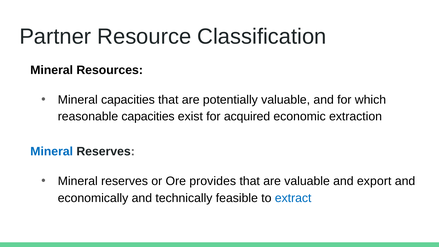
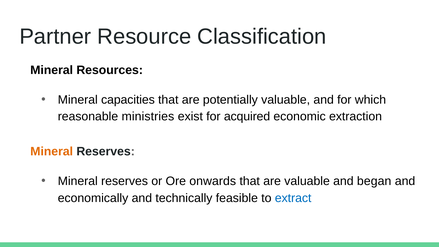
reasonable capacities: capacities -> ministries
Mineral at (52, 152) colour: blue -> orange
provides: provides -> onwards
export: export -> began
